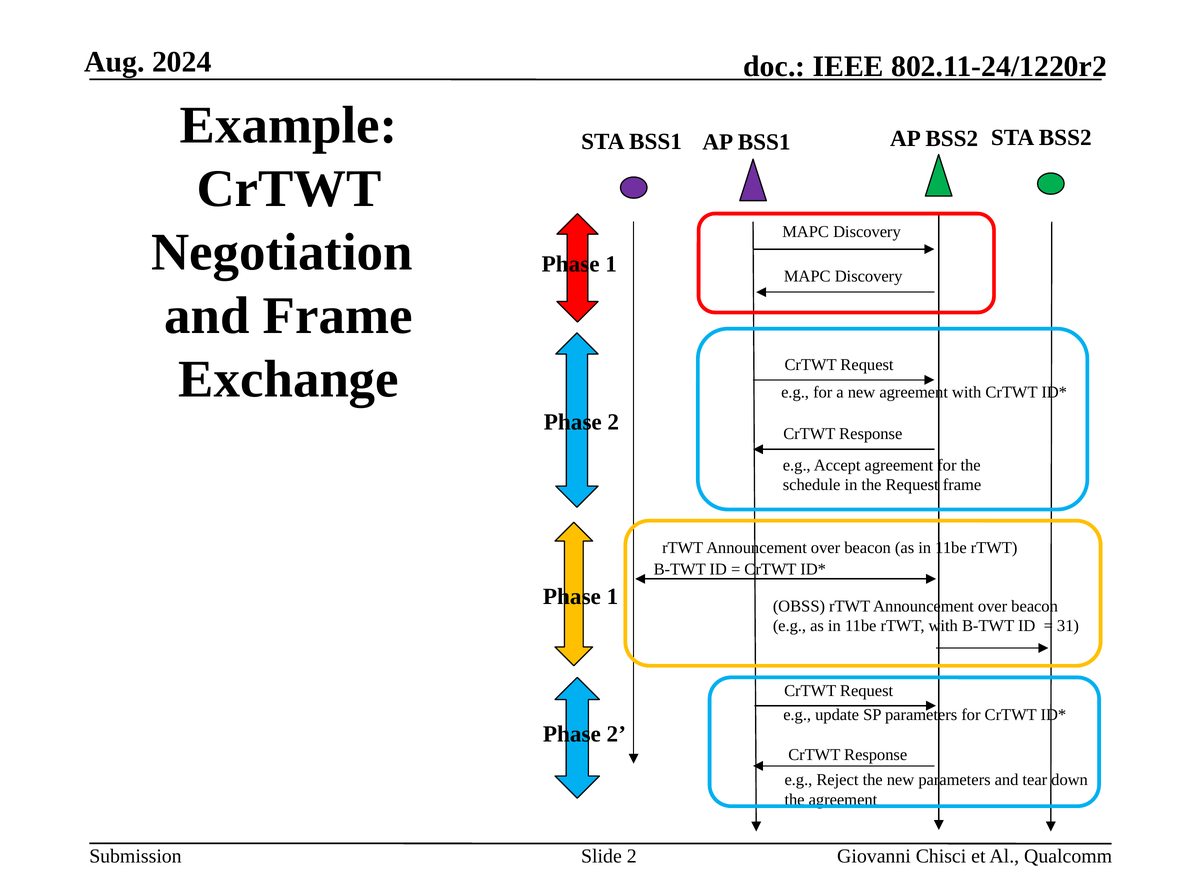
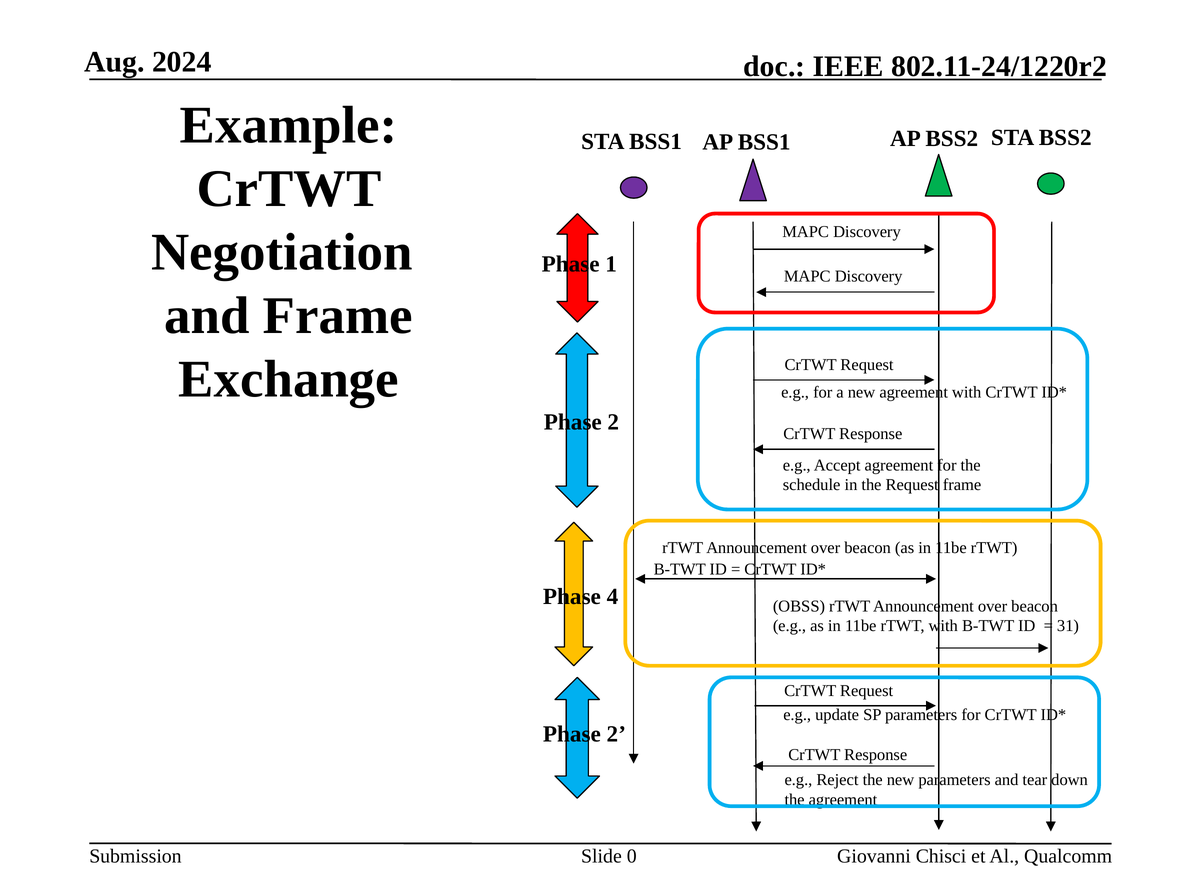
1 at (612, 597): 1 -> 4
Slide 2: 2 -> 0
